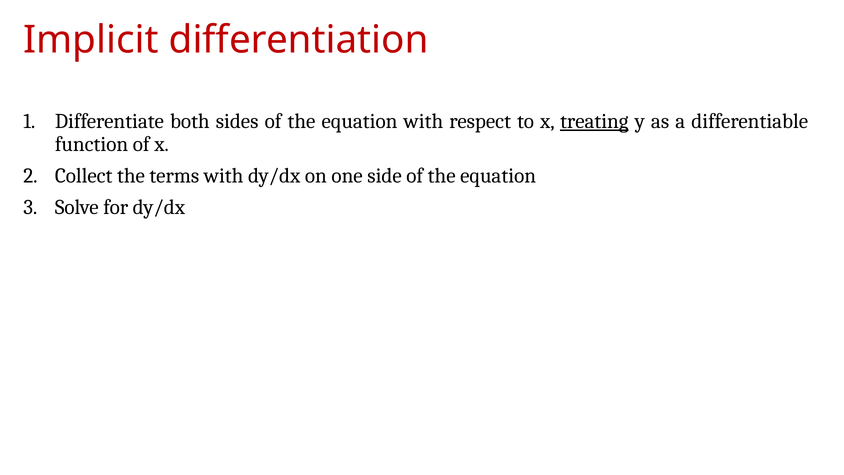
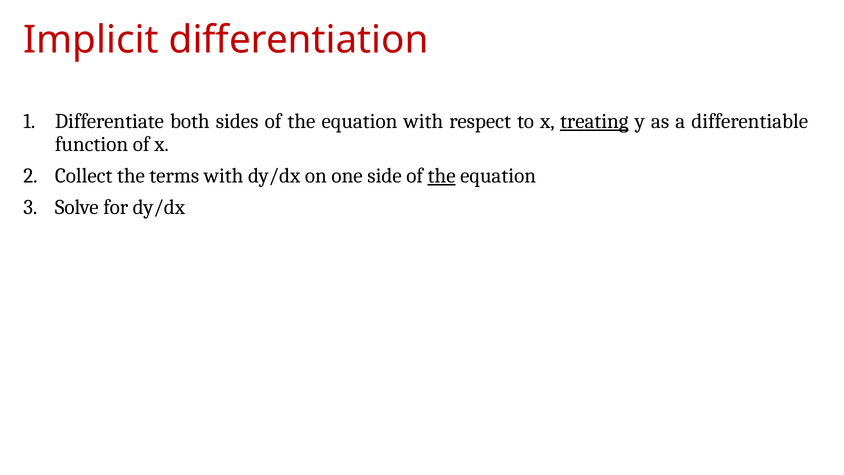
the at (442, 176) underline: none -> present
